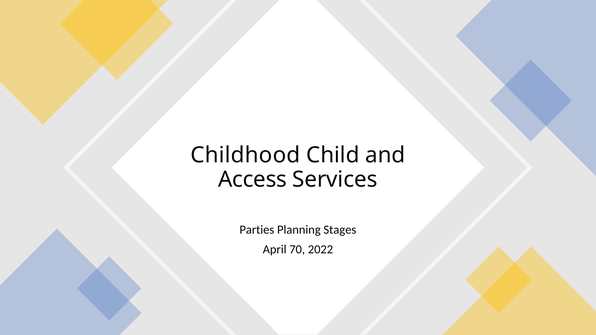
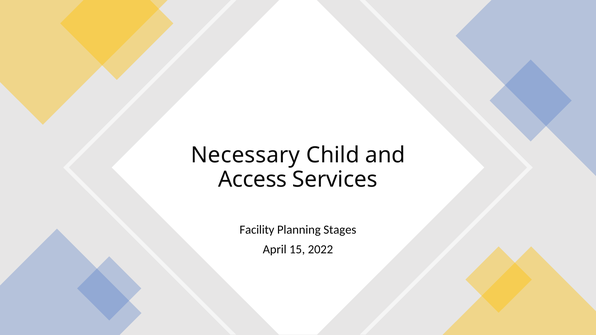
Childhood: Childhood -> Necessary
Parties: Parties -> Facility
70: 70 -> 15
